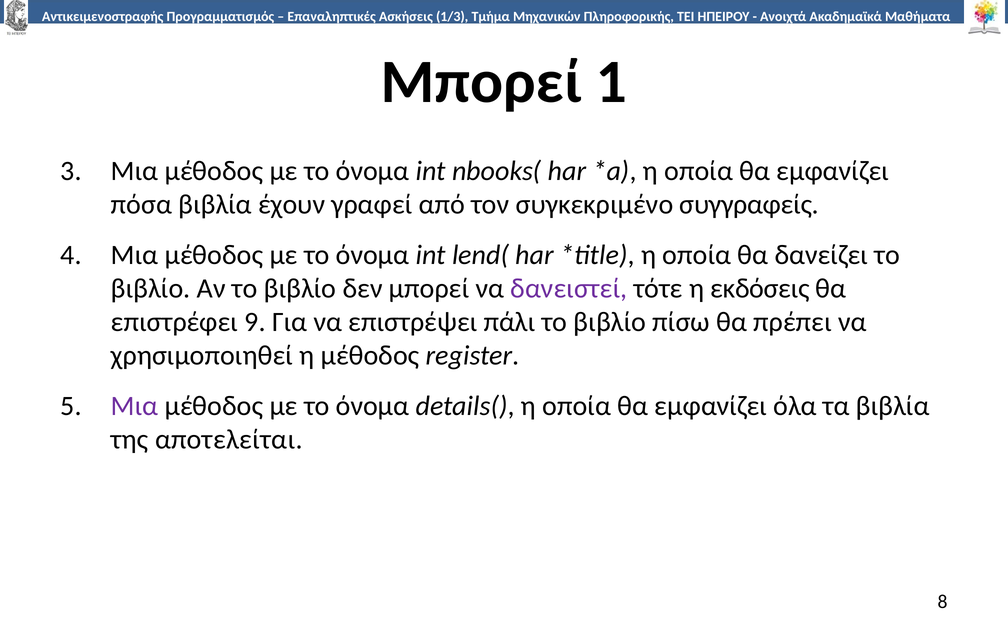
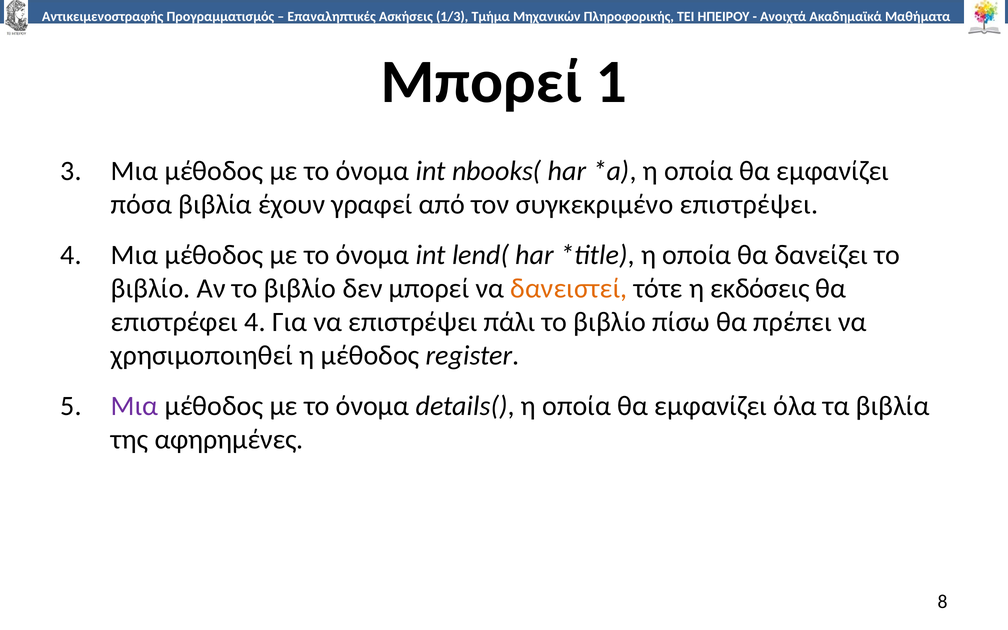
συγκεκριμένο συγγραφείς: συγγραφείς -> επιστρέψει
δανειστεί colour: purple -> orange
επιστρέφει 9: 9 -> 4
αποτελείται: αποτελείται -> αφηρημένες
